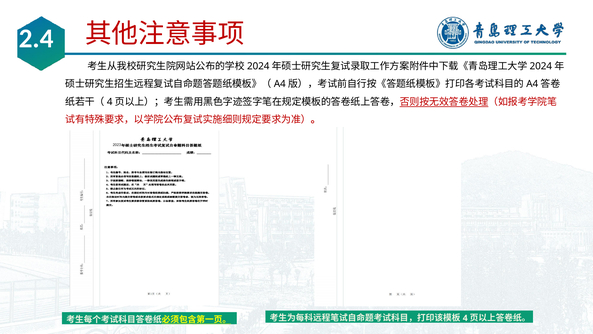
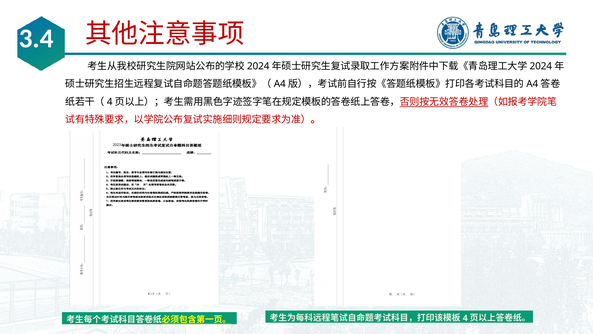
2.4: 2.4 -> 3.4
